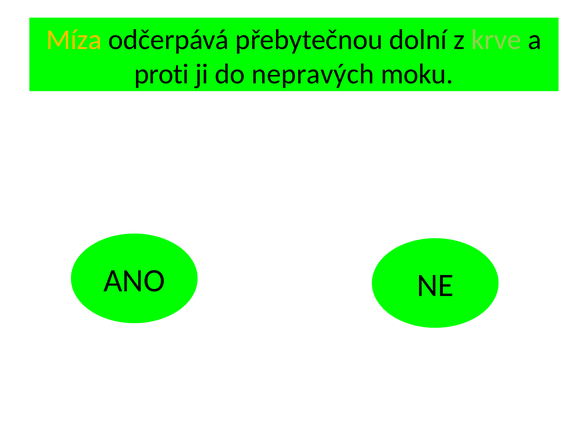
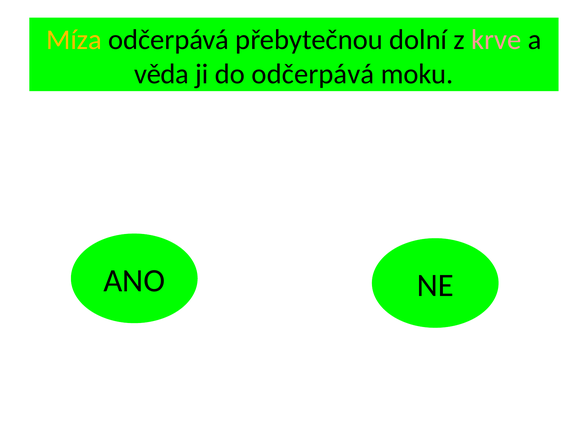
krve colour: light green -> pink
proti: proti -> věda
do nepravých: nepravých -> odčerpává
